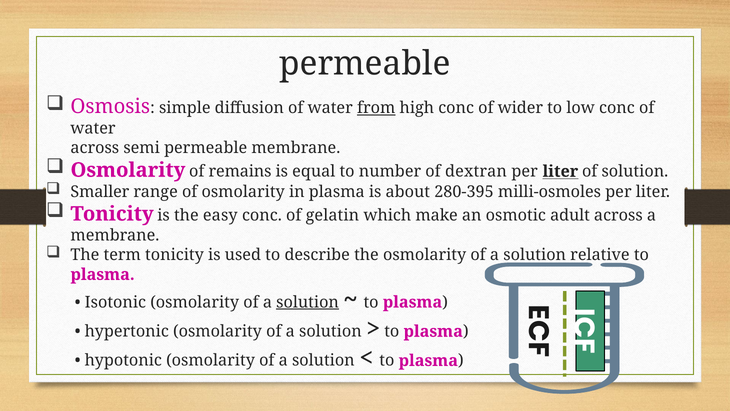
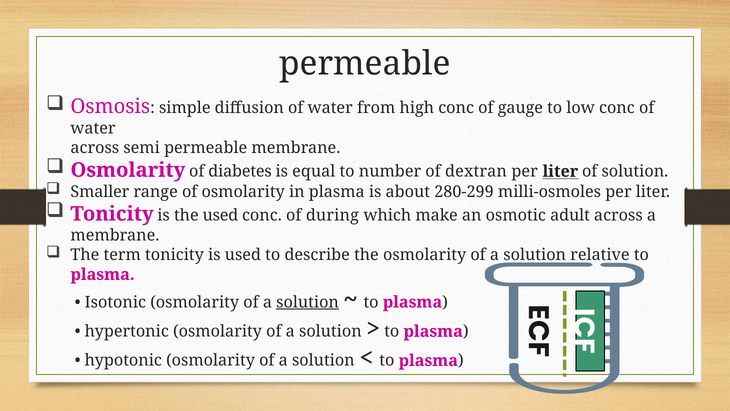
from underline: present -> none
wider: wider -> gauge
remains: remains -> diabetes
280-395: 280-395 -> 280-299
the easy: easy -> used
gelatin: gelatin -> during
